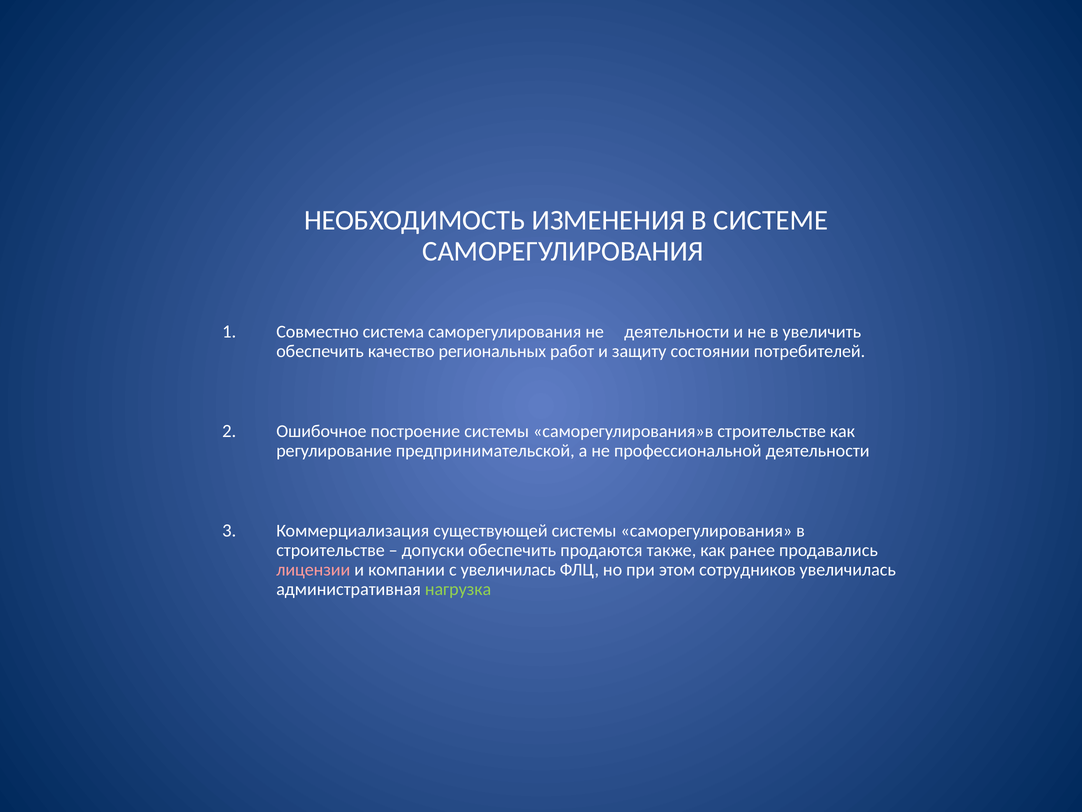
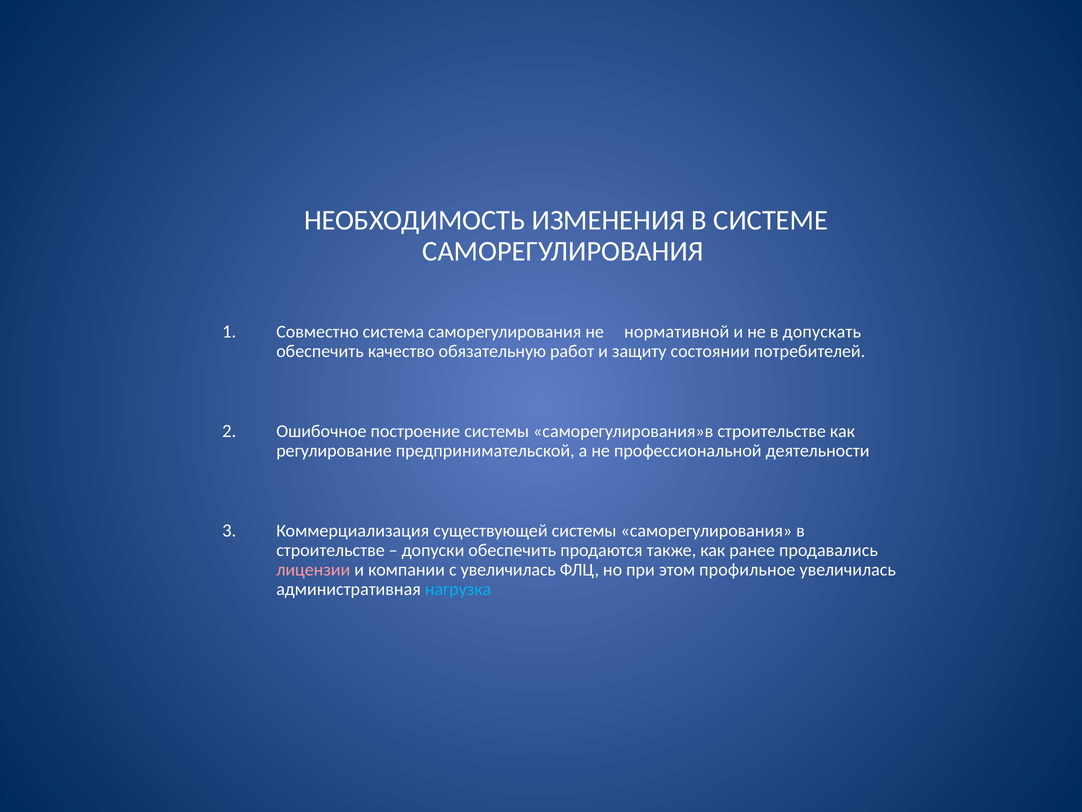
не деятельности: деятельности -> нормативной
увеличить: увеличить -> допускать
региональных: региональных -> обязательную
сотрудников: сотрудников -> профильное
нагрузка colour: light green -> light blue
